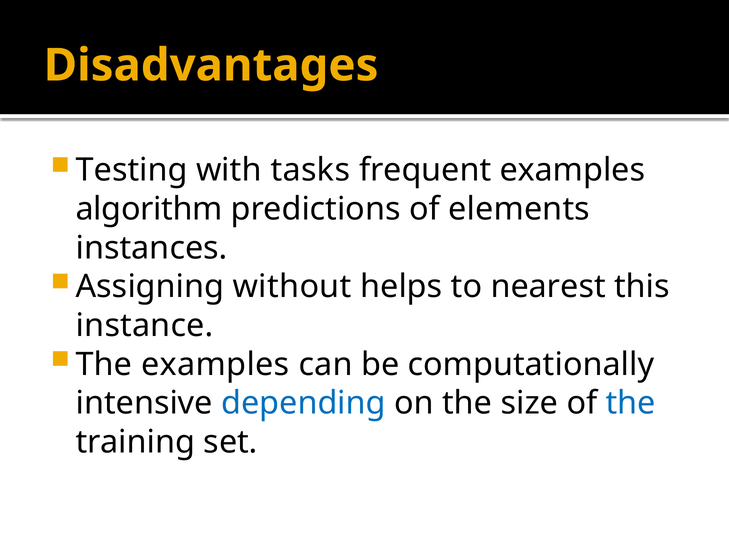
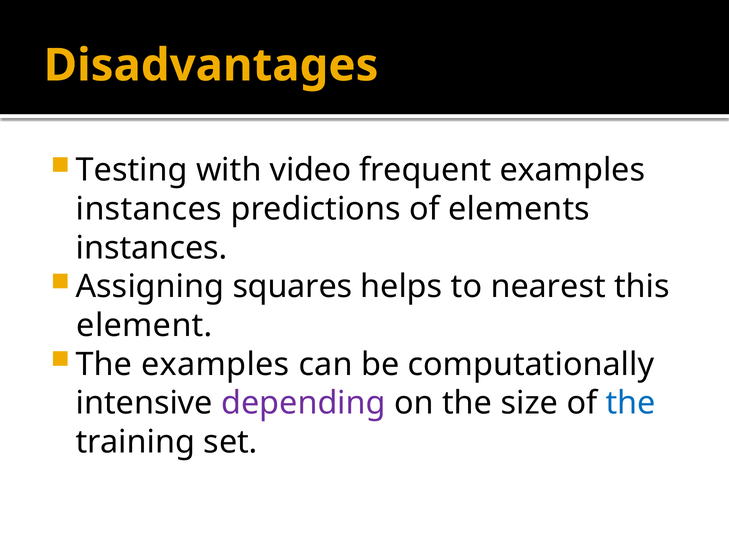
tasks: tasks -> video
algorithm at (149, 209): algorithm -> instances
without: without -> squares
instance: instance -> element
depending colour: blue -> purple
